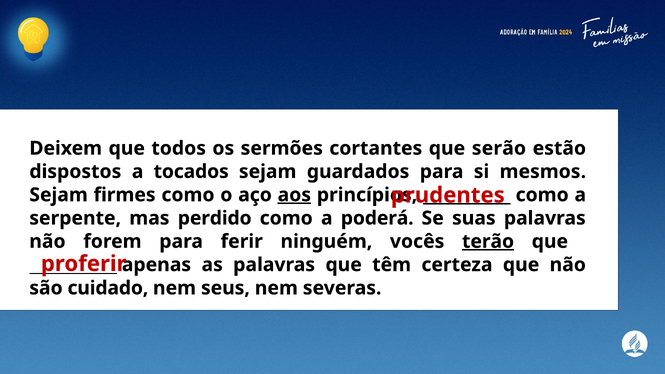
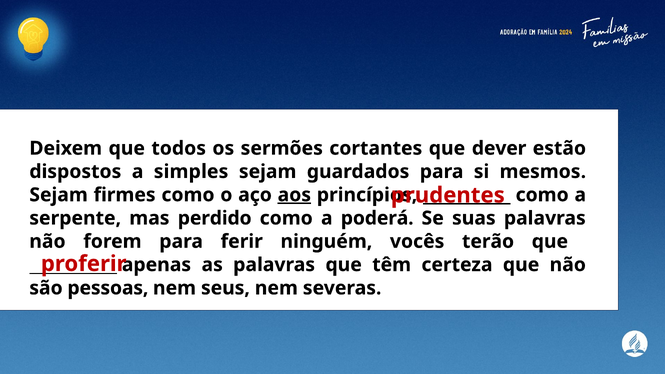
serão: serão -> dever
tocados: tocados -> simples
terão underline: present -> none
cuidado: cuidado -> pessoas
